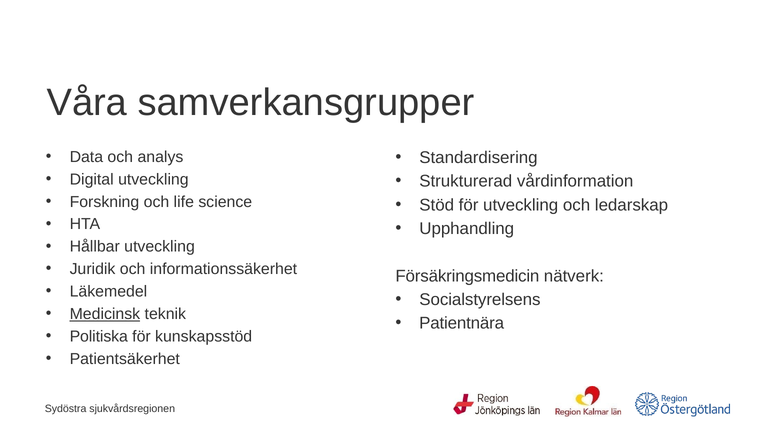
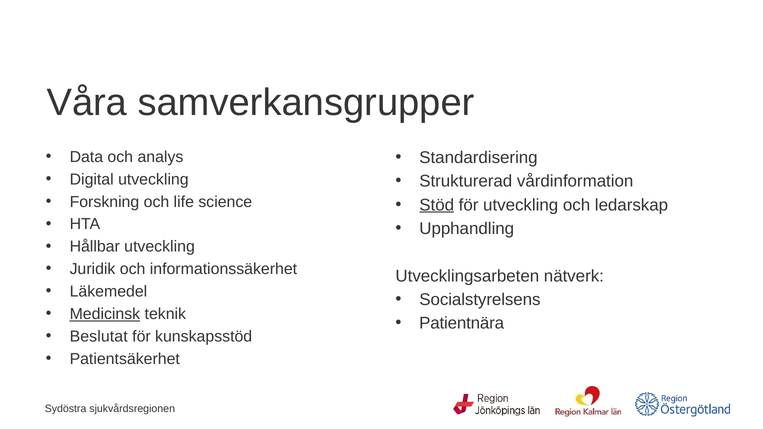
Stöd underline: none -> present
Försäkringsmedicin: Försäkringsmedicin -> Utvecklingsarbeten
Politiska: Politiska -> Beslutat
